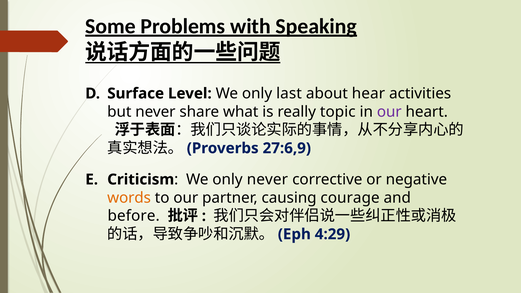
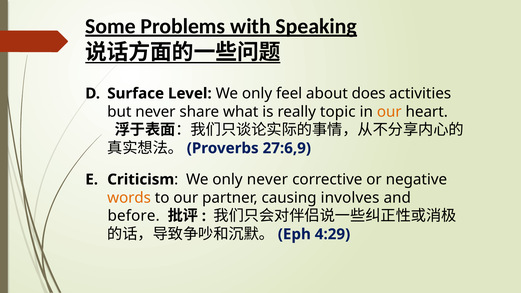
last: last -> feel
hear: hear -> does
our at (389, 112) colour: purple -> orange
courage: courage -> involves
